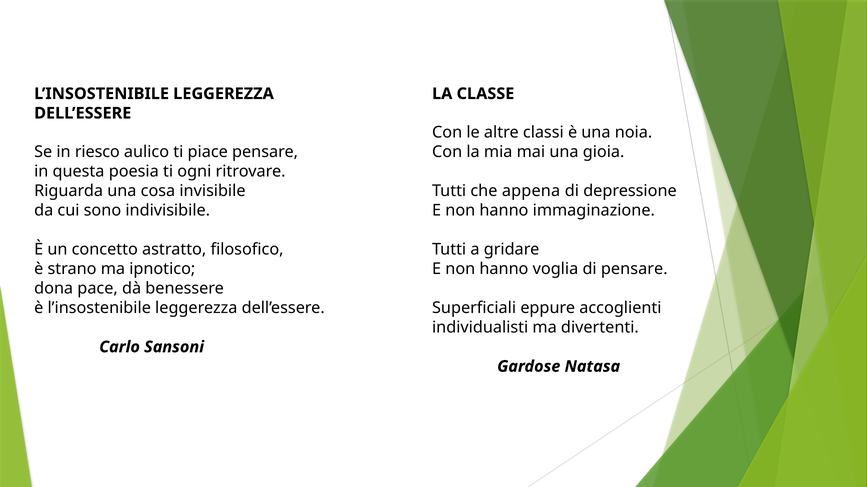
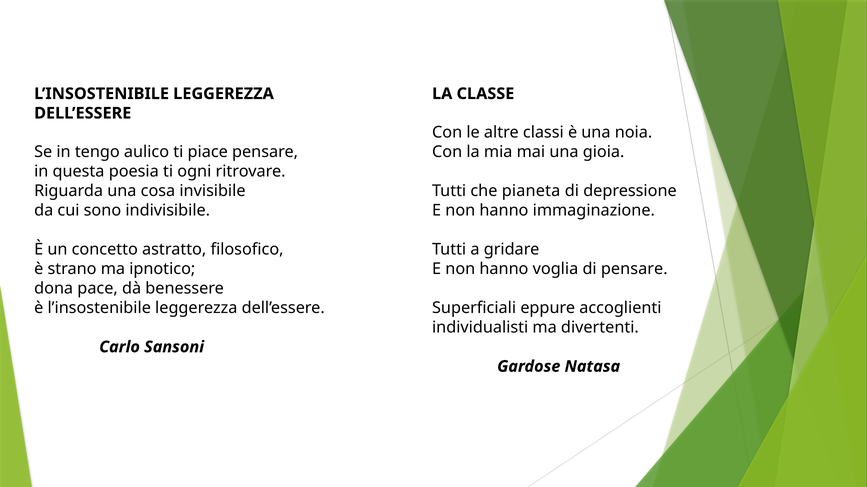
riesco: riesco -> tengo
appena: appena -> pianeta
